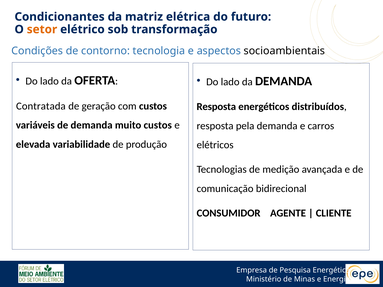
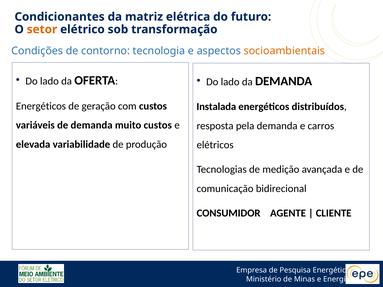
socioambientais colour: black -> orange
Contratada at (41, 106): Contratada -> Energéticos
Resposta at (216, 107): Resposta -> Instalada
